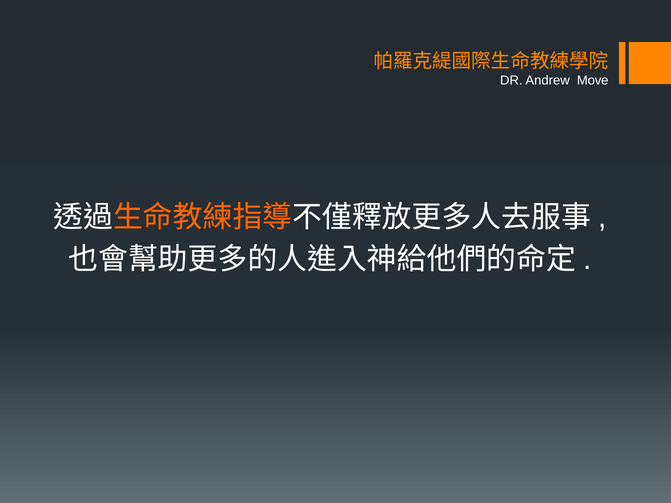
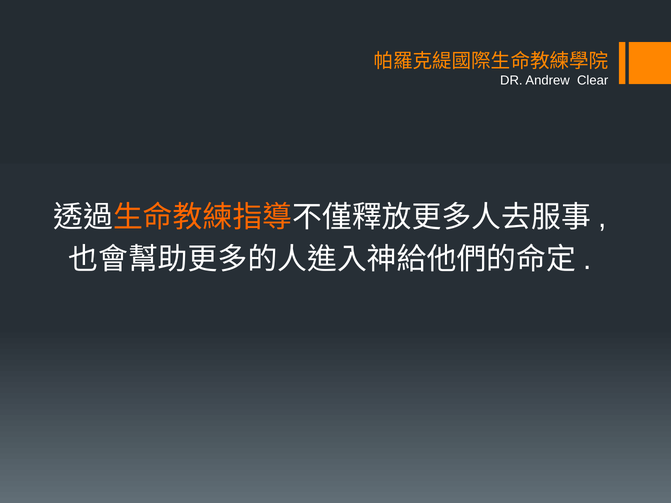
Move: Move -> Clear
